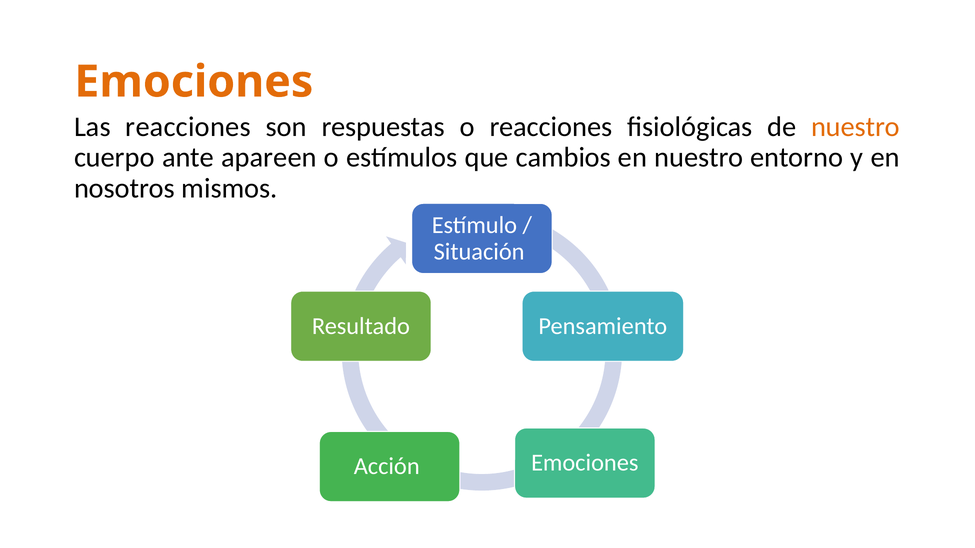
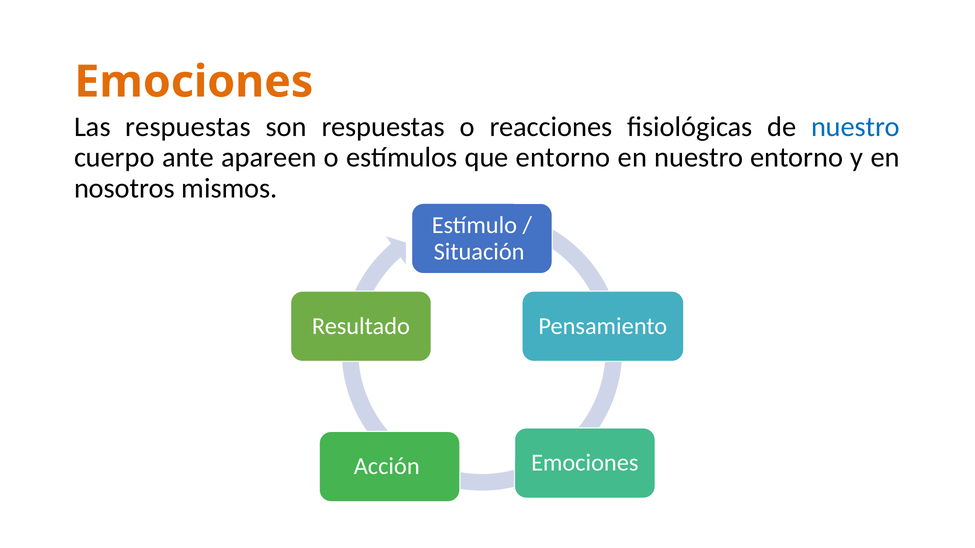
Las reacciones: reacciones -> respuestas
nuestro at (856, 127) colour: orange -> blue
que cambios: cambios -> entorno
